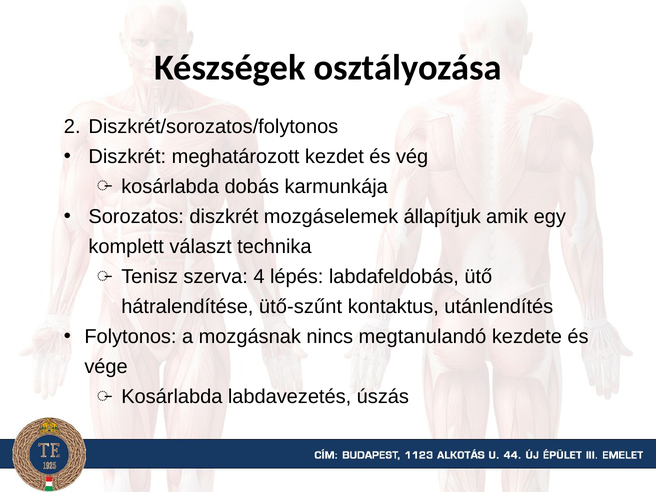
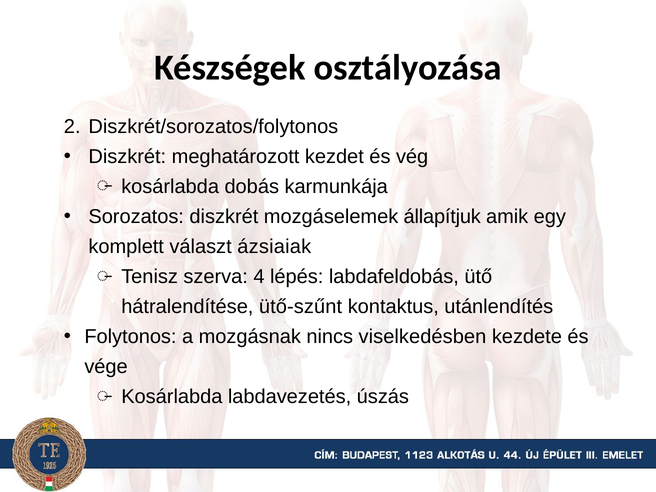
technika: technika -> ázsiaiak
megtanulandó: megtanulandó -> viselkedésben
